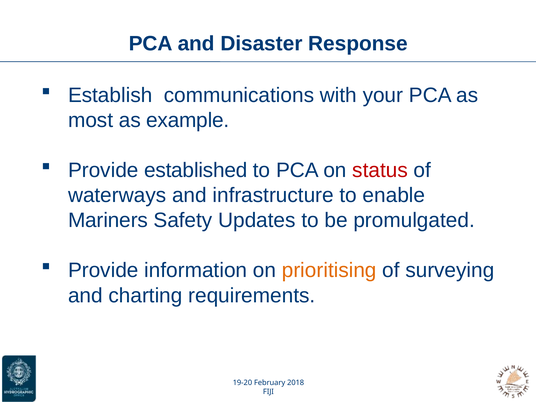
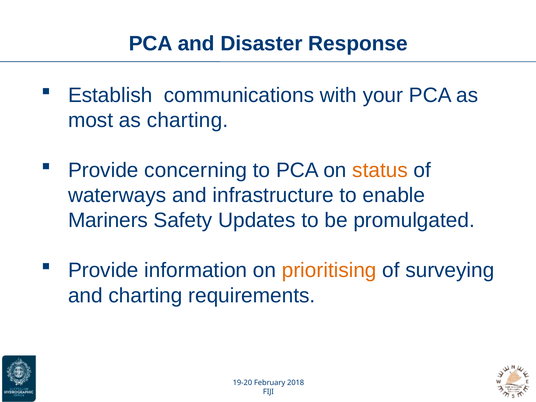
as example: example -> charting
established: established -> concerning
status colour: red -> orange
